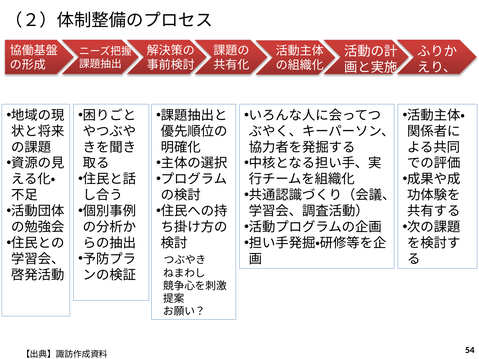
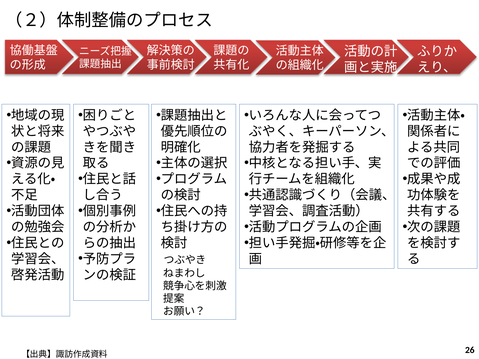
54: 54 -> 26
